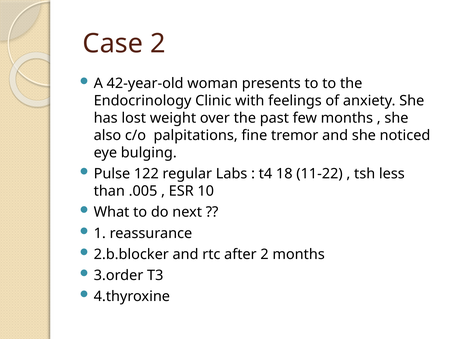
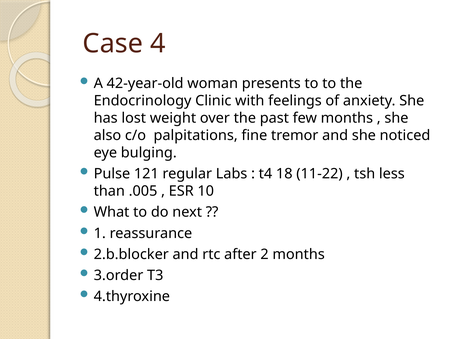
Case 2: 2 -> 4
122: 122 -> 121
